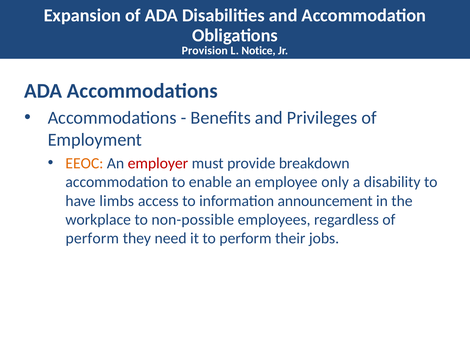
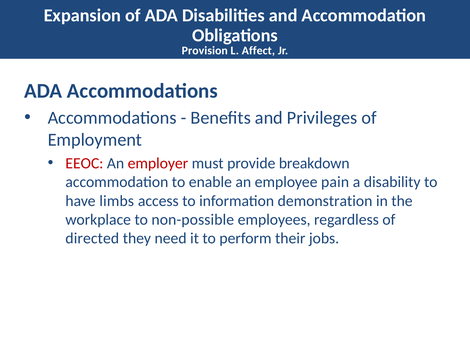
Notice: Notice -> Affect
EEOC colour: orange -> red
only: only -> pain
announcement: announcement -> demonstration
perform at (92, 238): perform -> directed
